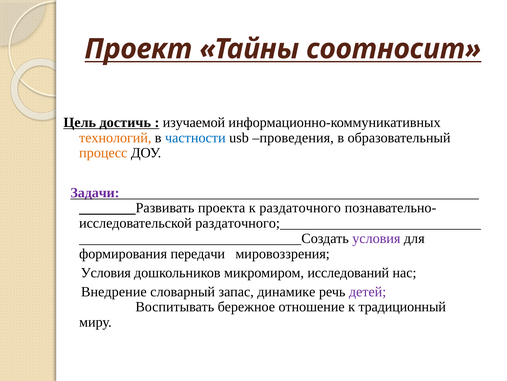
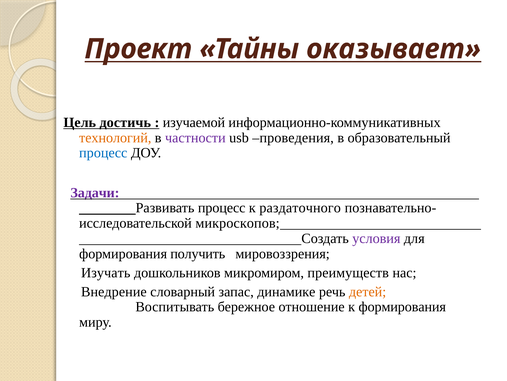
соотносит: соотносит -> оказывает
частности colour: blue -> purple
процесс at (103, 153) colour: orange -> blue
Развивать проекта: проекта -> процесс
исследовательской раздаточного: раздаточного -> микроскопов
передачи: передачи -> получить
Условия at (106, 272): Условия -> Изучать
исследований: исследований -> преимуществ
детей colour: purple -> orange
к традиционный: традиционный -> формирования
